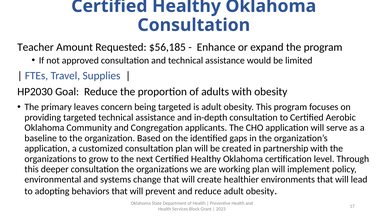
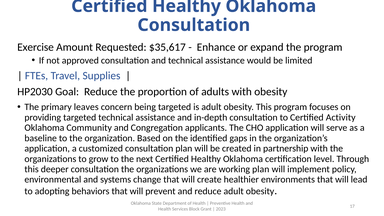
Teacher: Teacher -> Exercise
$56,185: $56,185 -> $35,617
Aerobic: Aerobic -> Activity
